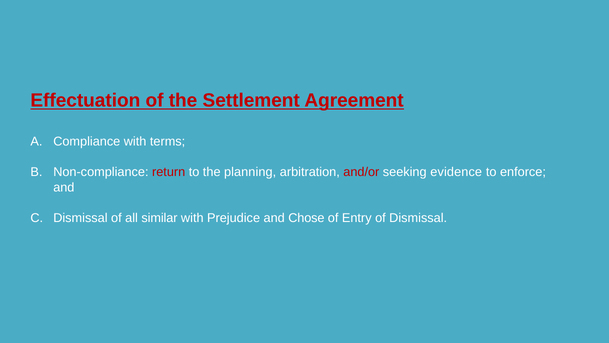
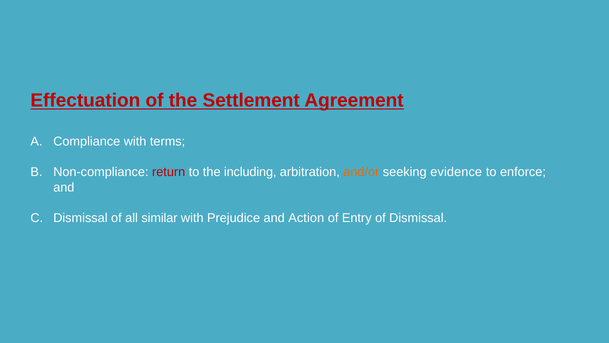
planning: planning -> including
and/or colour: red -> orange
Chose: Chose -> Action
